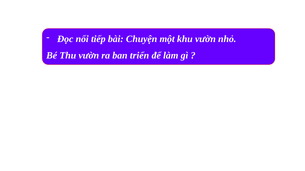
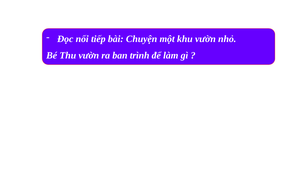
triển: triển -> trình
